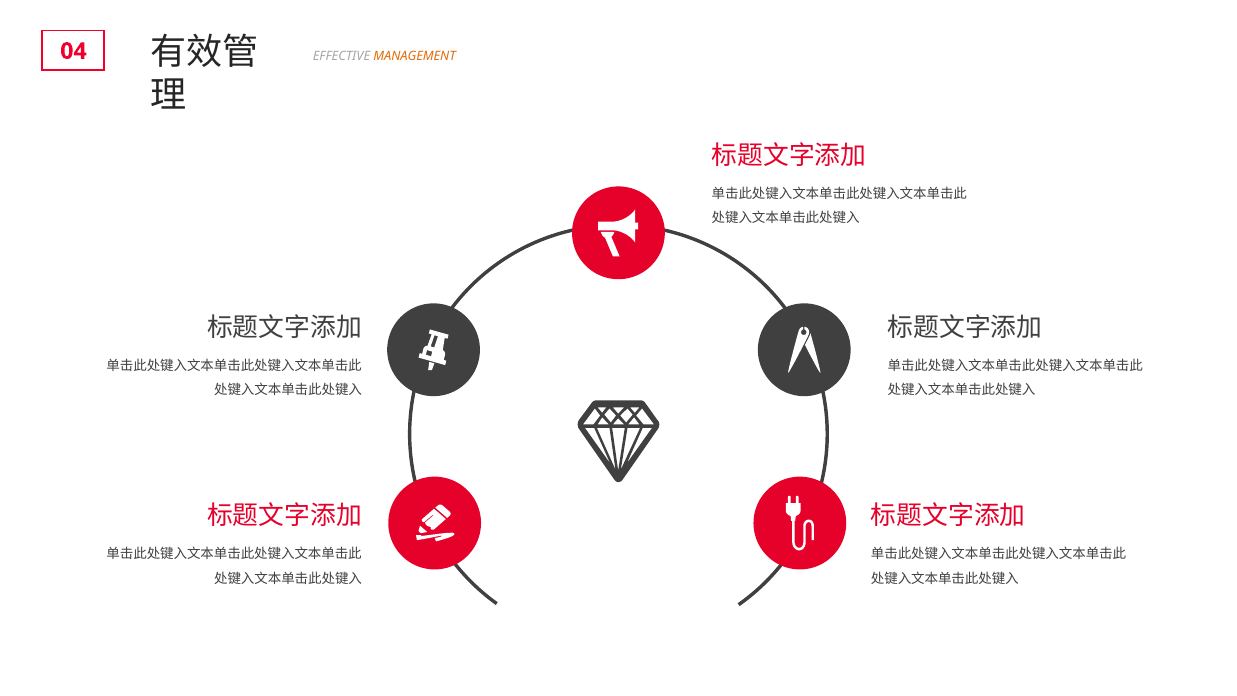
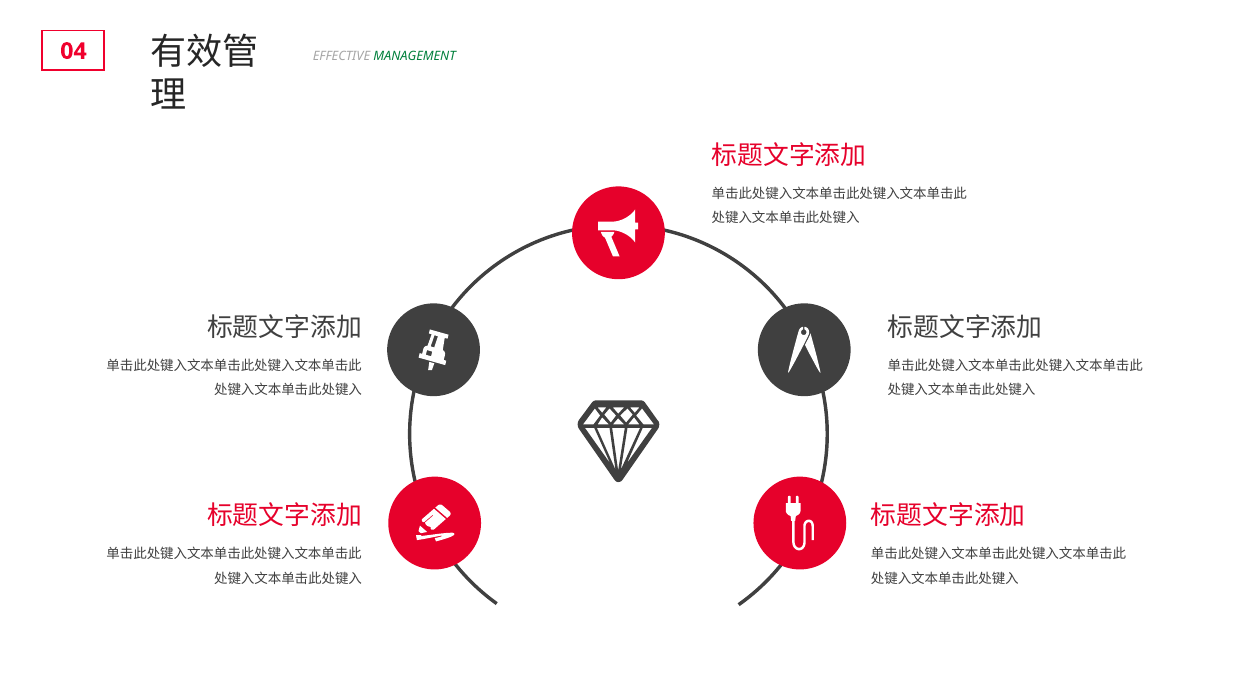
MANAGEMENT colour: orange -> green
